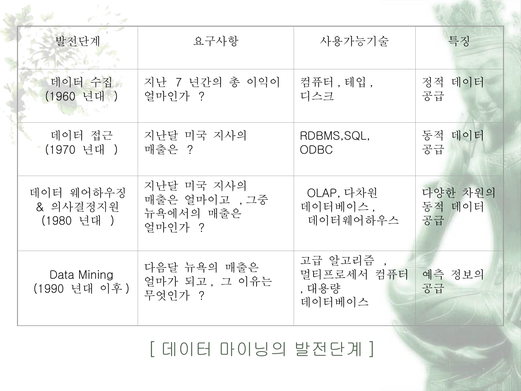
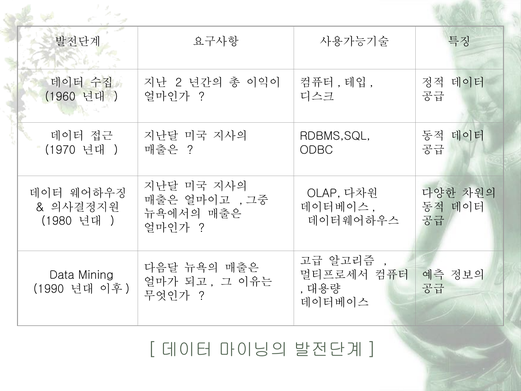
7: 7 -> 2
